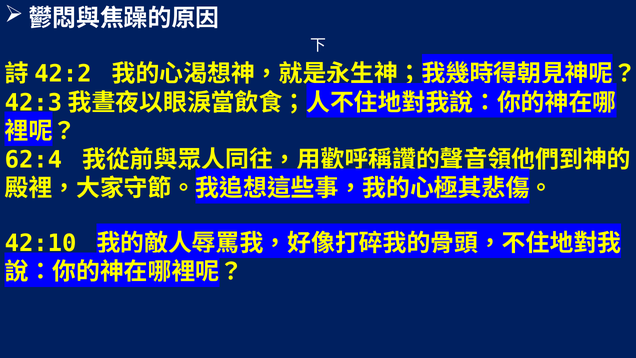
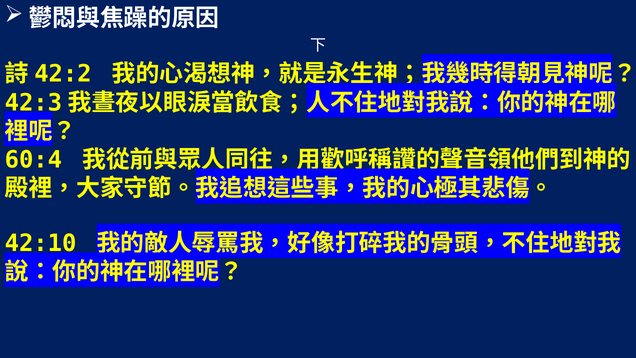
62:4: 62:4 -> 60:4
